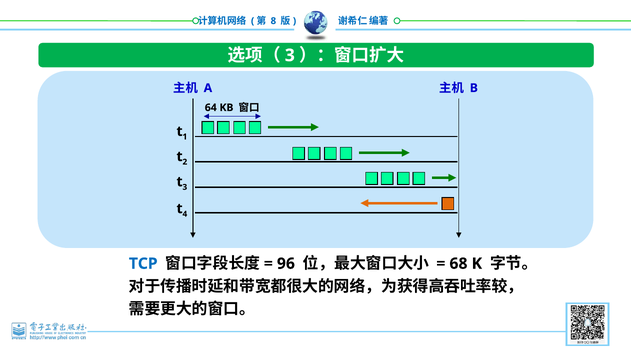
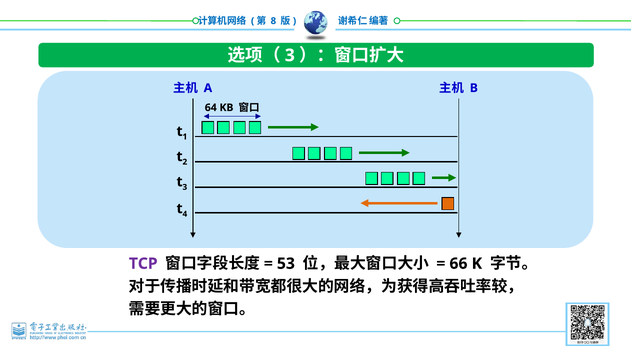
TCP colour: blue -> purple
96: 96 -> 53
68: 68 -> 66
